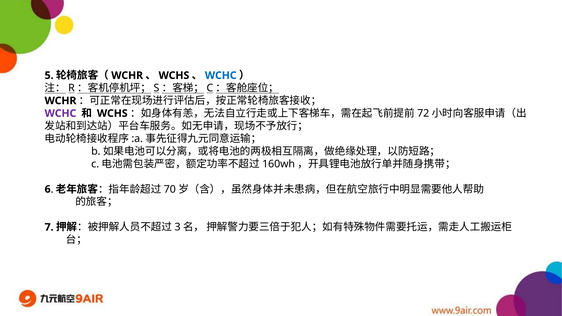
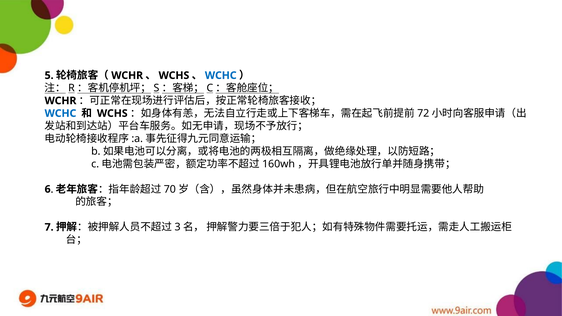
WCHC at (60, 113) colour: purple -> blue
